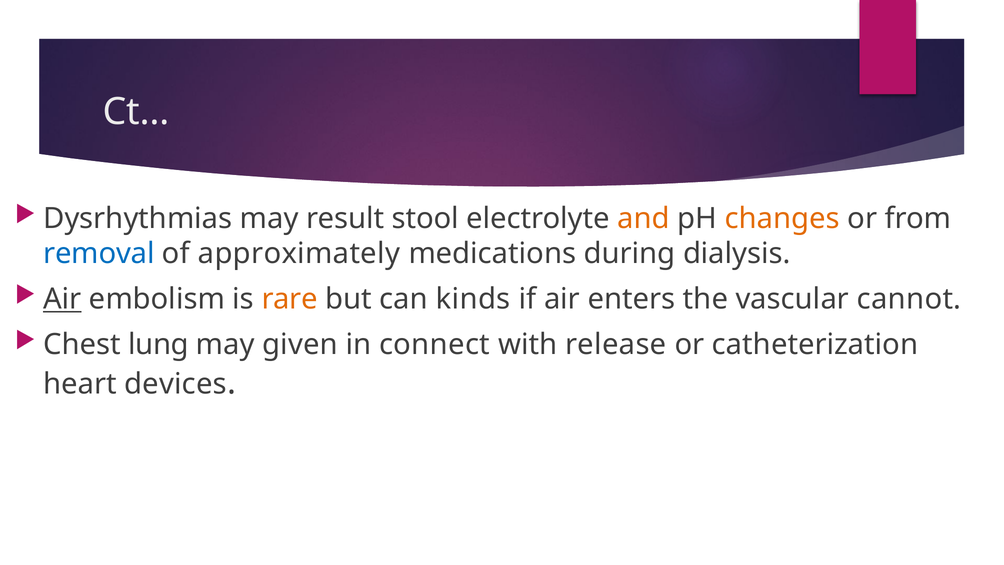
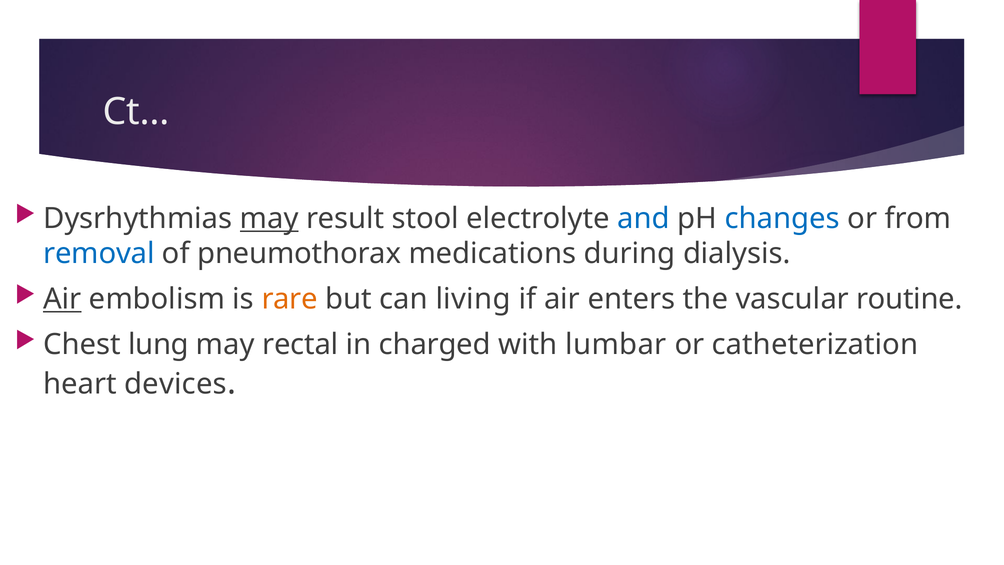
may at (269, 218) underline: none -> present
and colour: orange -> blue
changes colour: orange -> blue
approximately: approximately -> pneumothorax
kinds: kinds -> living
cannot: cannot -> routine
given: given -> rectal
connect: connect -> charged
release: release -> lumbar
